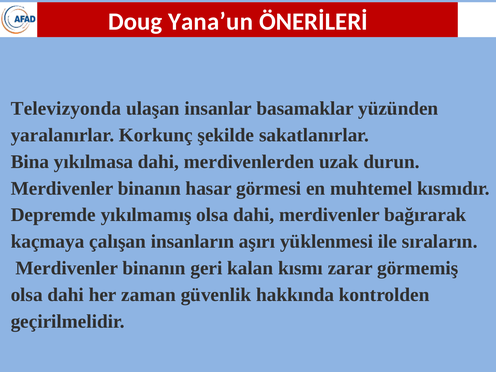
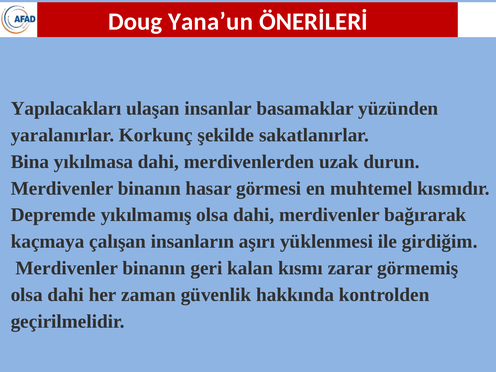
Televizyonda: Televizyonda -> Yapılacakları
sıraların: sıraların -> girdiğim
